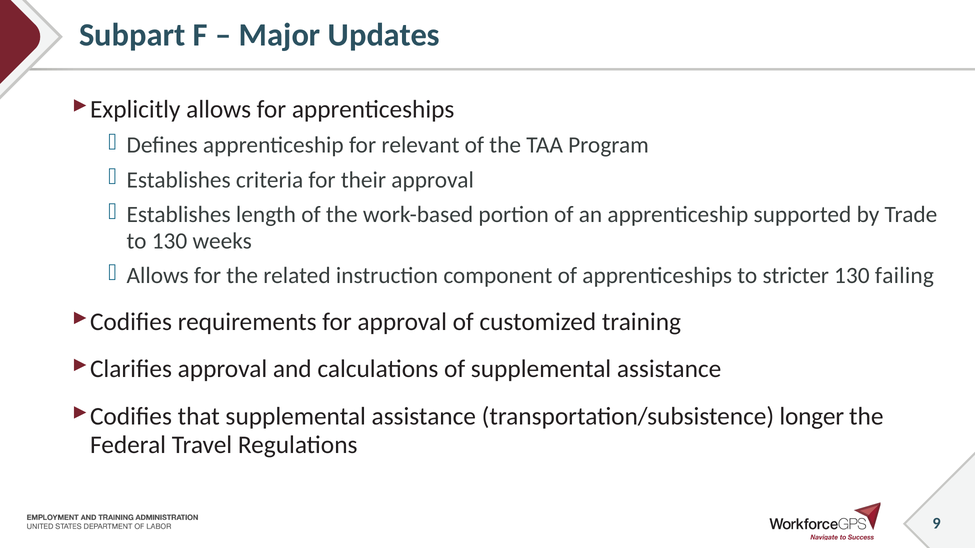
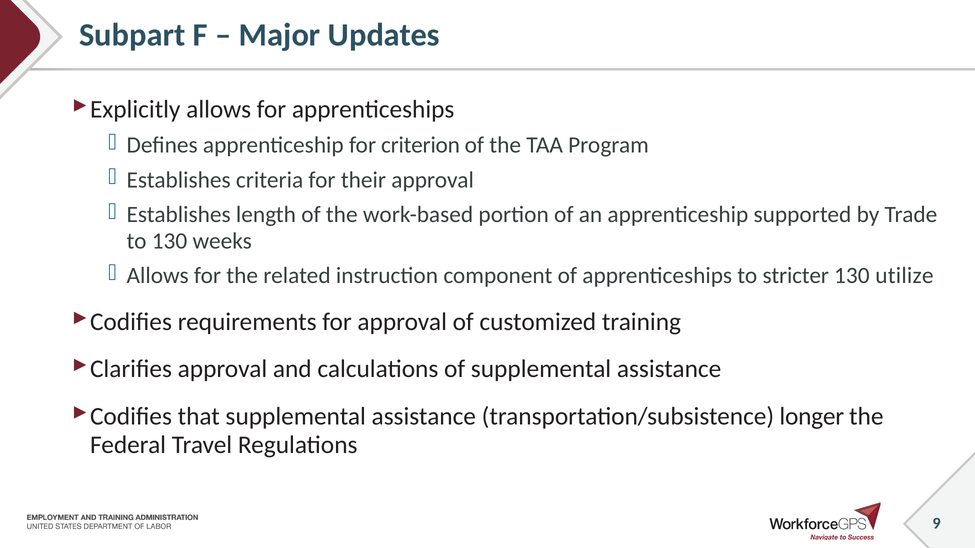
relevant: relevant -> criterion
failing: failing -> utilize
